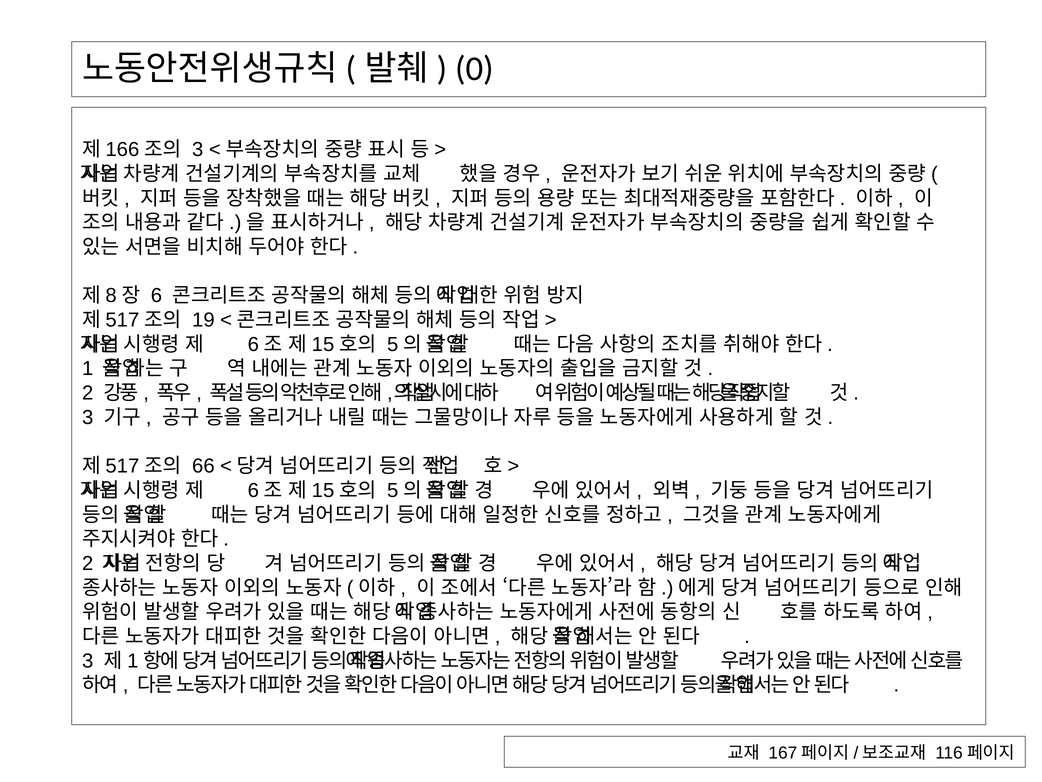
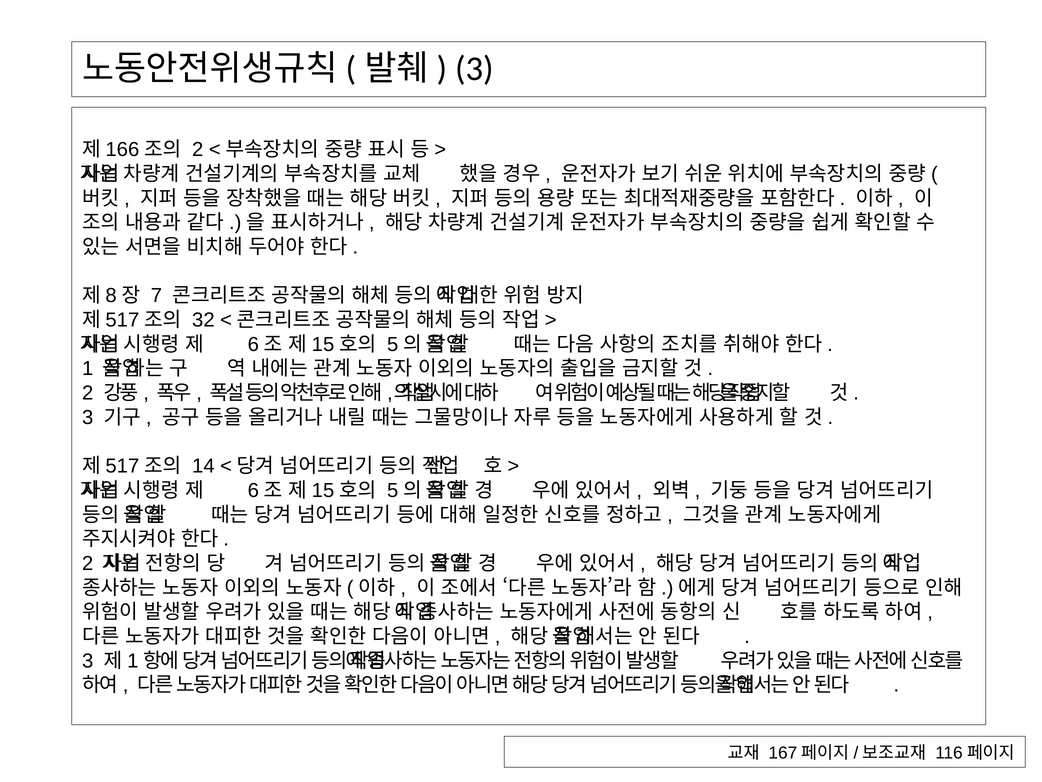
0 at (475, 69): 0 -> 3
3 at (198, 150): 3 -> 2
6: 6 -> 7
19: 19 -> 32
66: 66 -> 14
